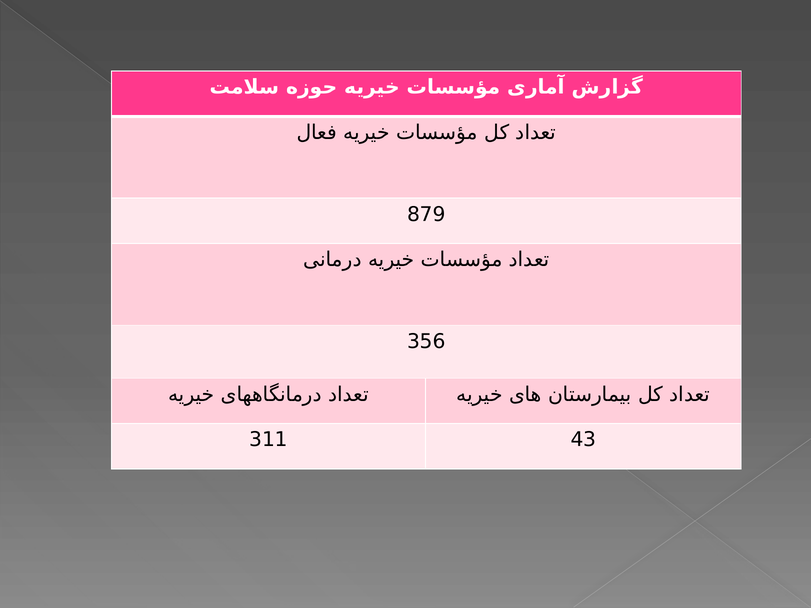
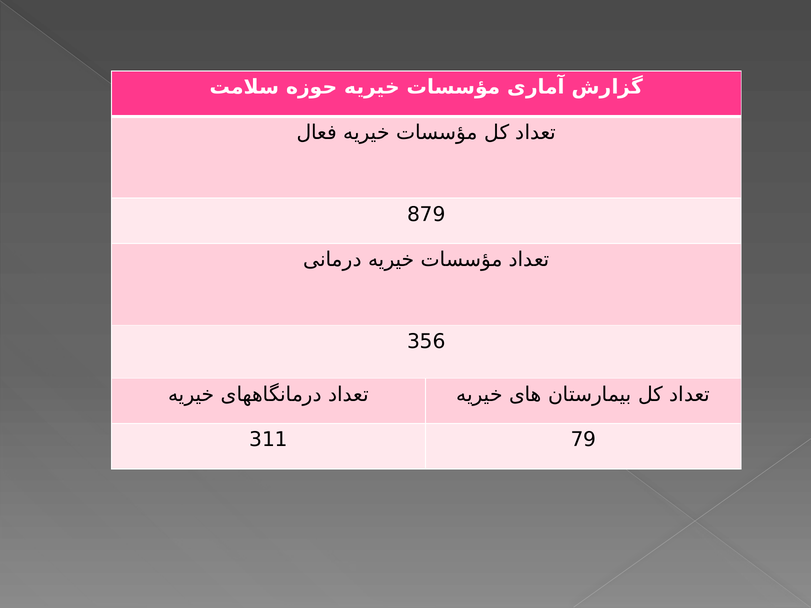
43: 43 -> 79
